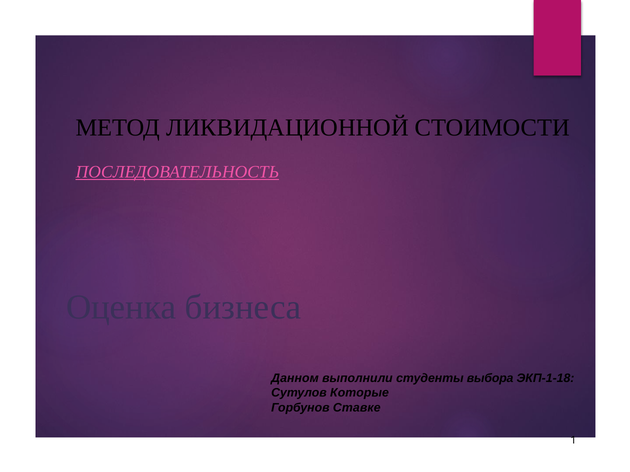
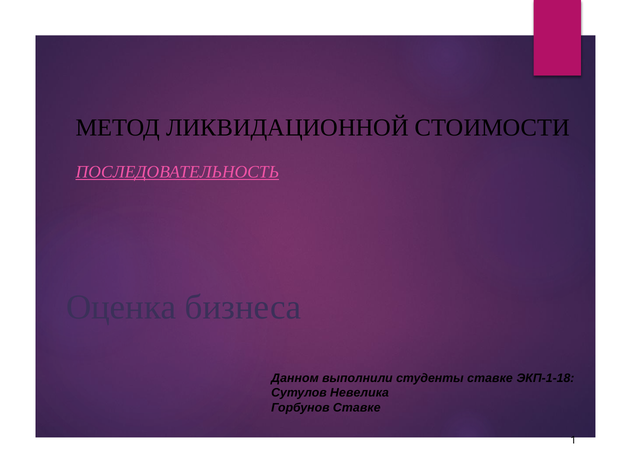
студенты выбора: выбора -> ставке
Которые: Которые -> Невелика
